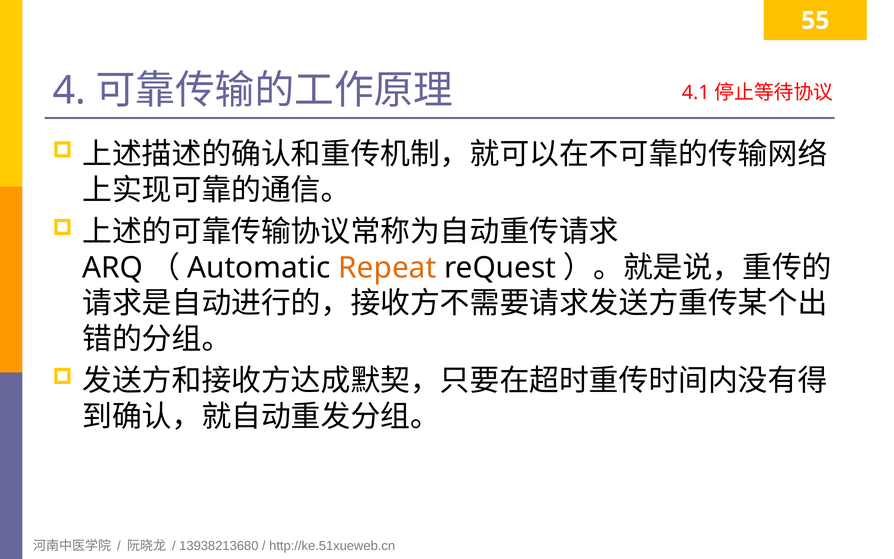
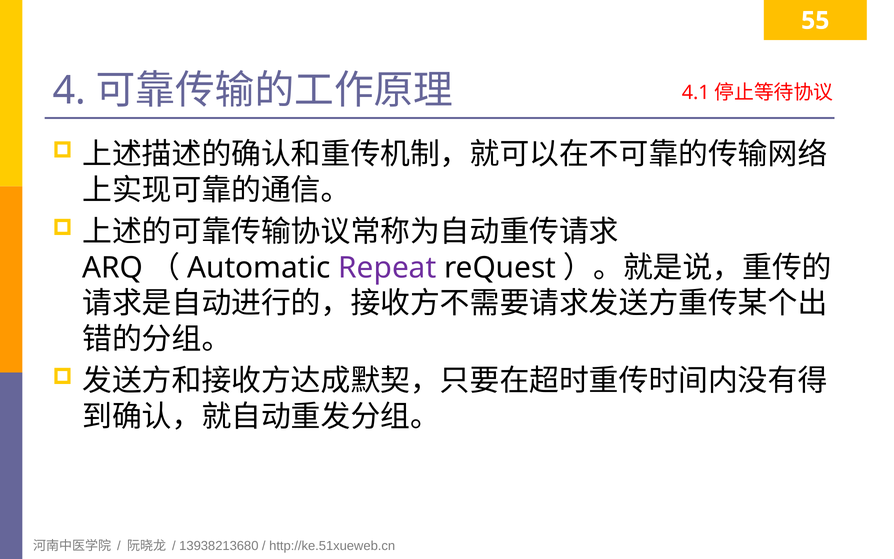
Repeat colour: orange -> purple
